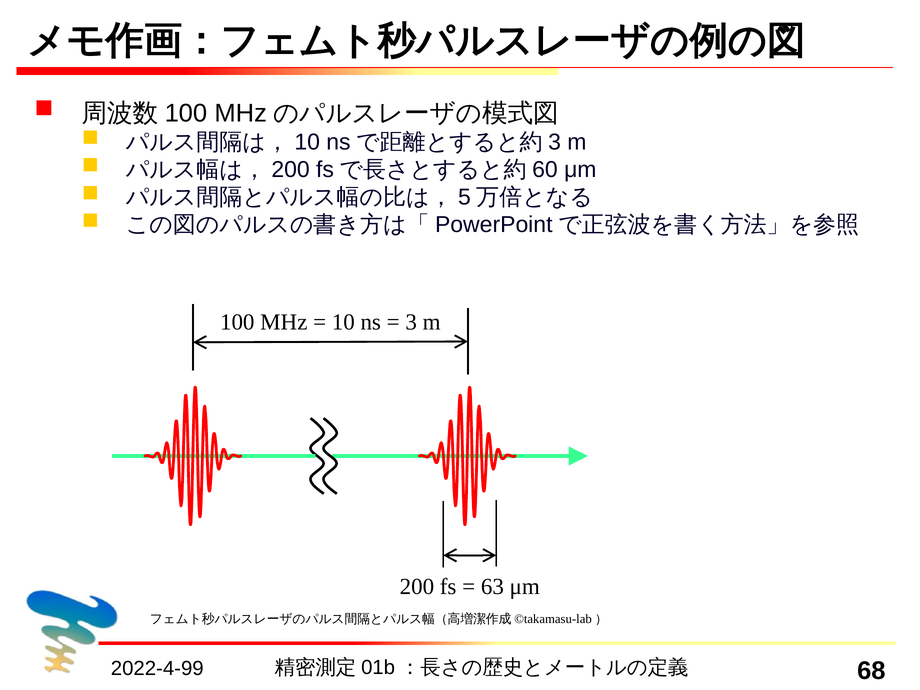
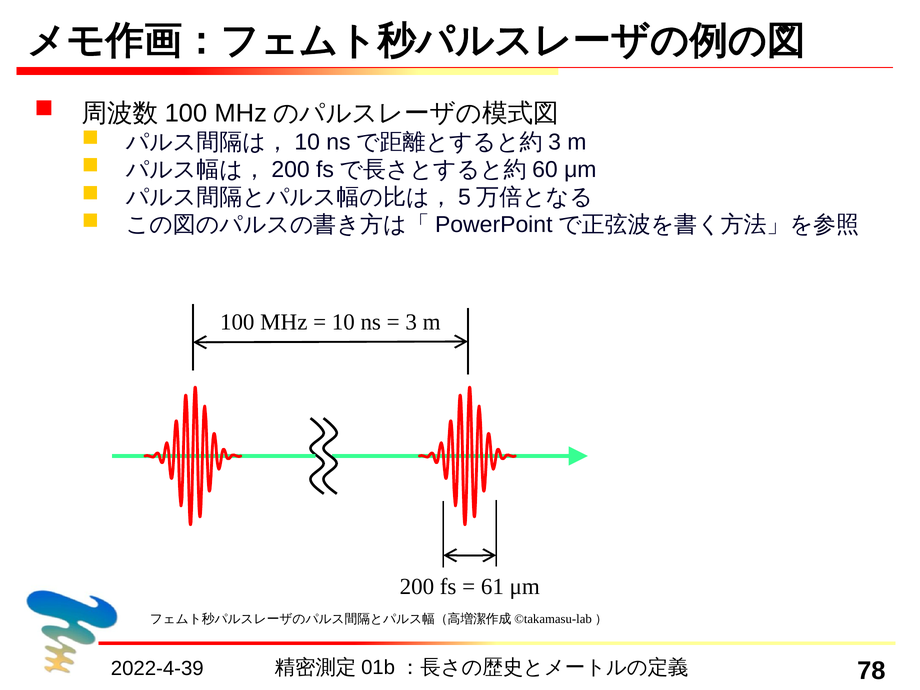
63: 63 -> 61
2022-4-99: 2022-4-99 -> 2022-4-39
68: 68 -> 78
